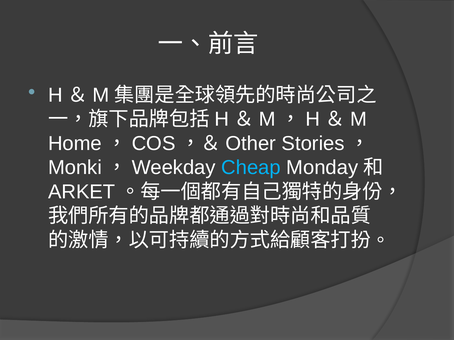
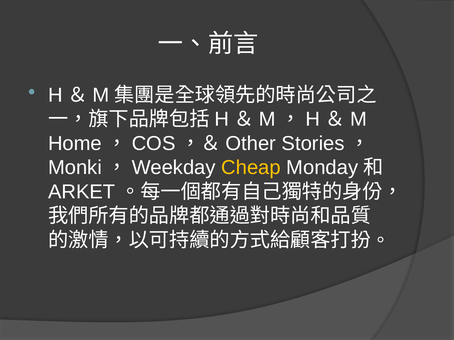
Cheap colour: light blue -> yellow
